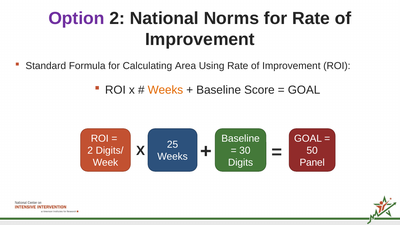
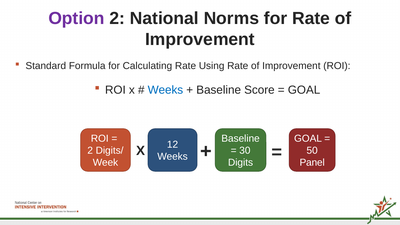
Calculating Area: Area -> Rate
Weeks at (165, 90) colour: orange -> blue
25: 25 -> 12
